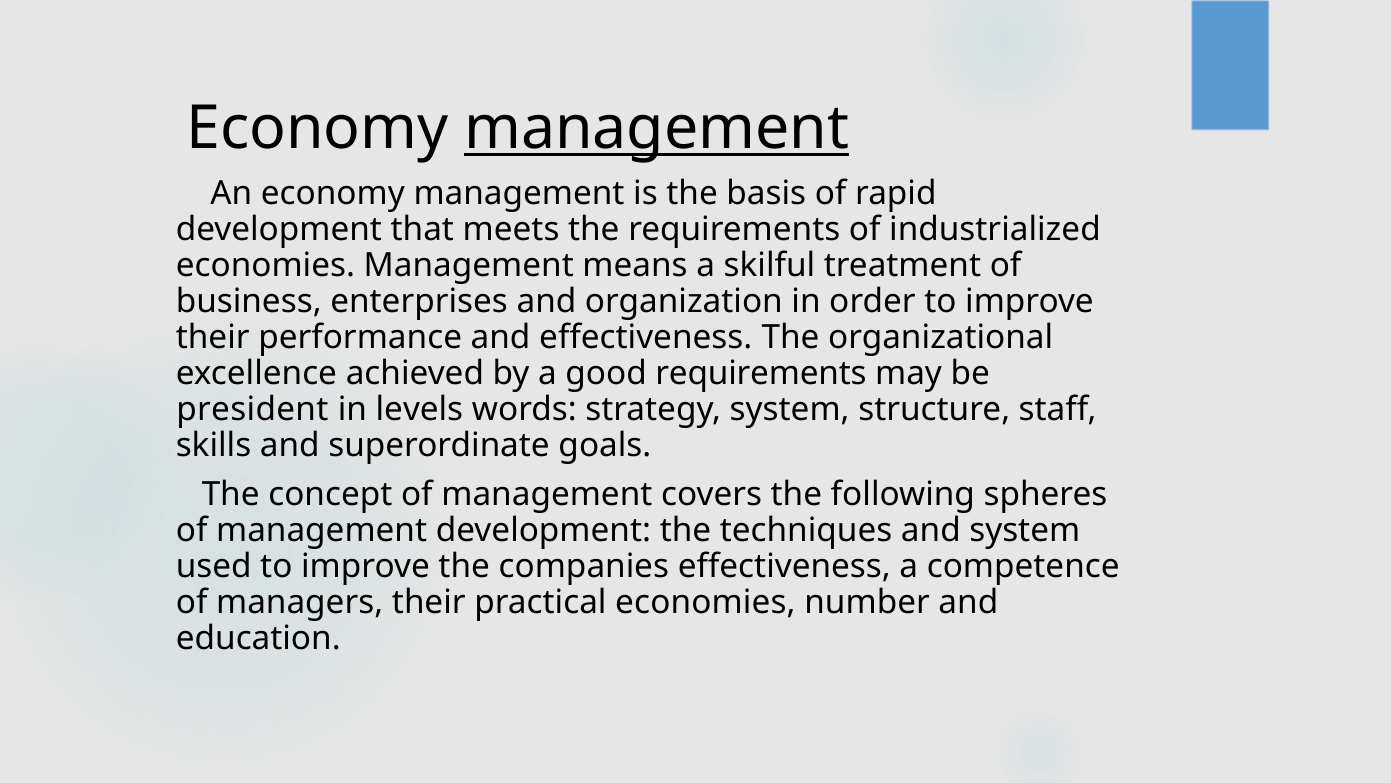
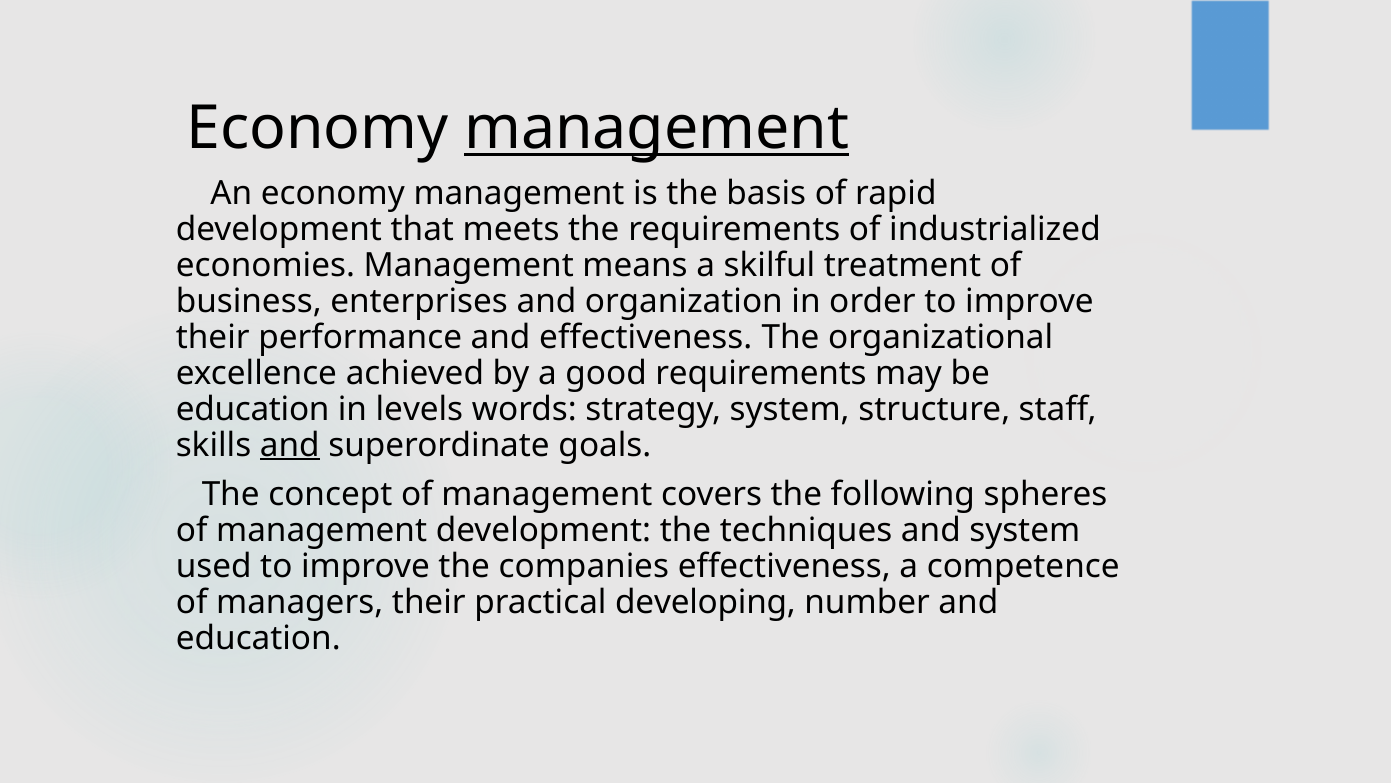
president at (252, 409): president -> education
and at (290, 445) underline: none -> present
practical economies: economies -> developing
